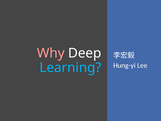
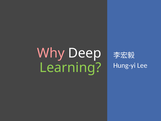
Learning colour: light blue -> light green
